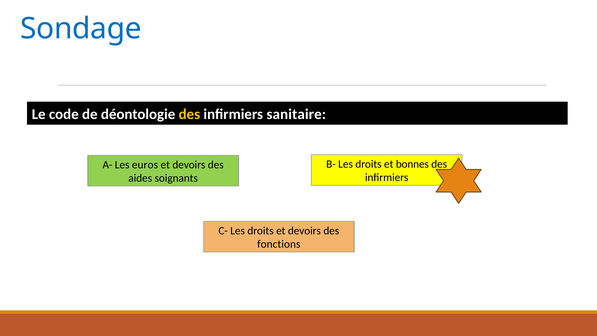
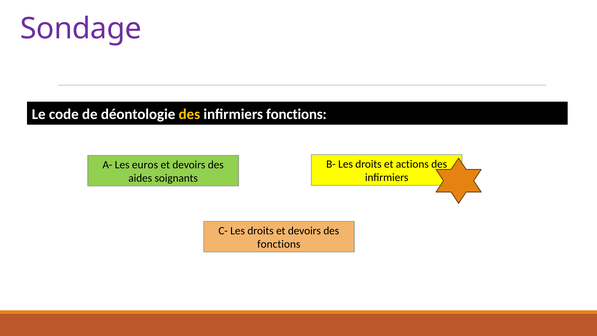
Sondage colour: blue -> purple
infirmiers sanitaire: sanitaire -> fonctions
bonnes: bonnes -> actions
